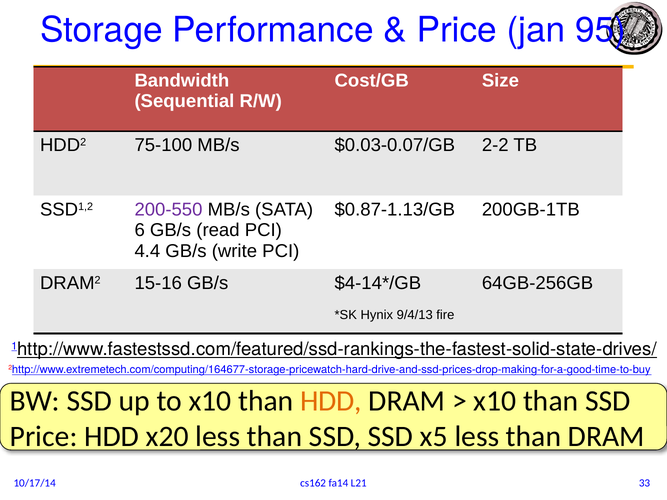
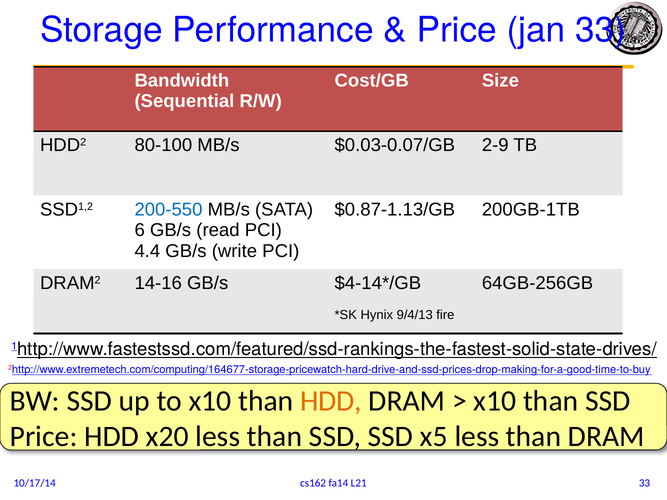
jan 95: 95 -> 33
75-100: 75-100 -> 80-100
2-2: 2-2 -> 2-9
200-550 colour: purple -> blue
15-16: 15-16 -> 14-16
